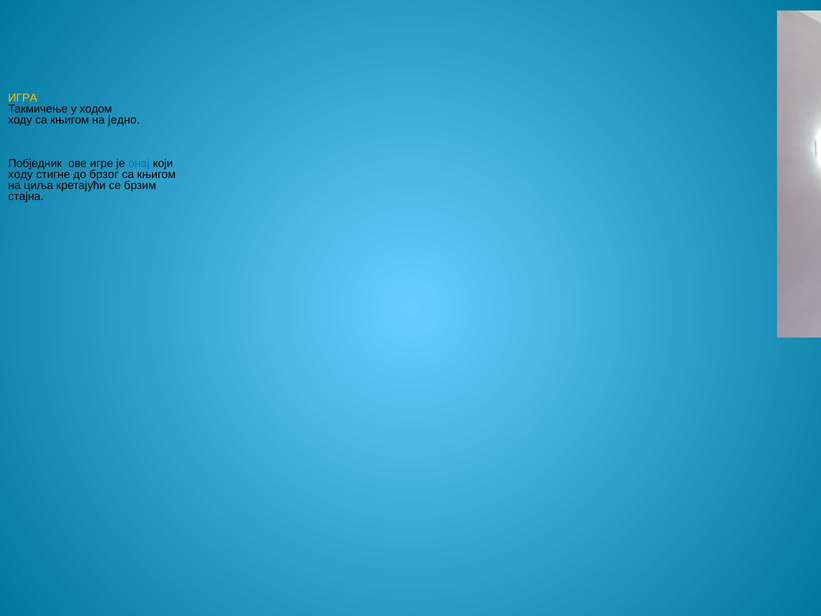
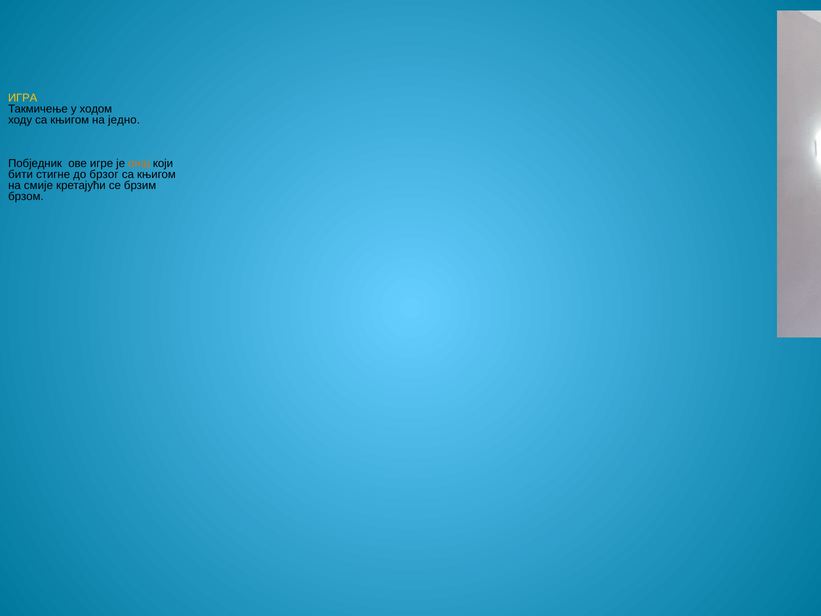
онај colour: blue -> orange
ходу at (21, 175): ходу -> бити
циља: циља -> смије
стајна: стајна -> брзом
